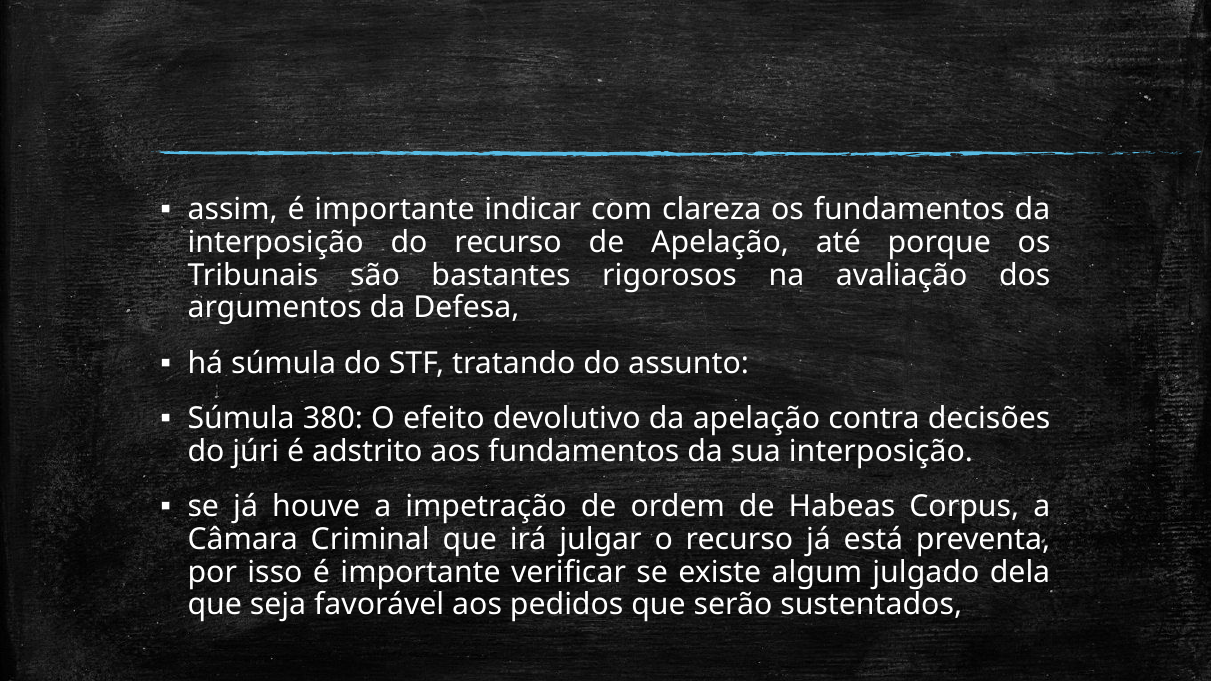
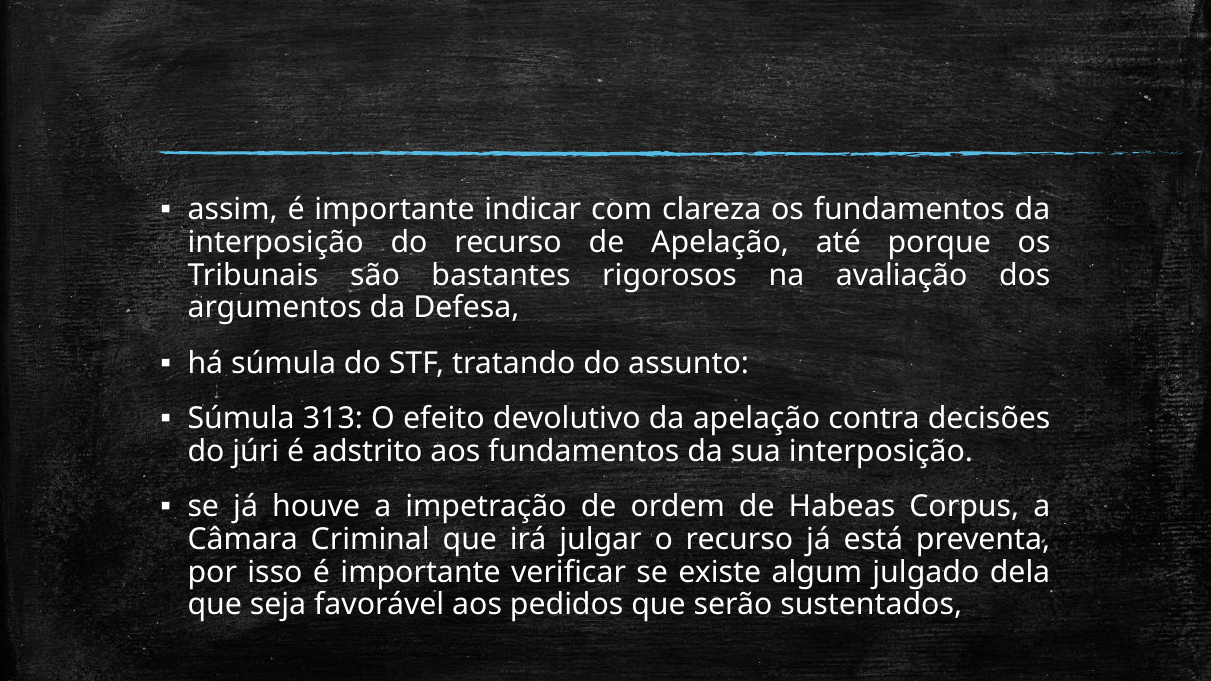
380: 380 -> 313
